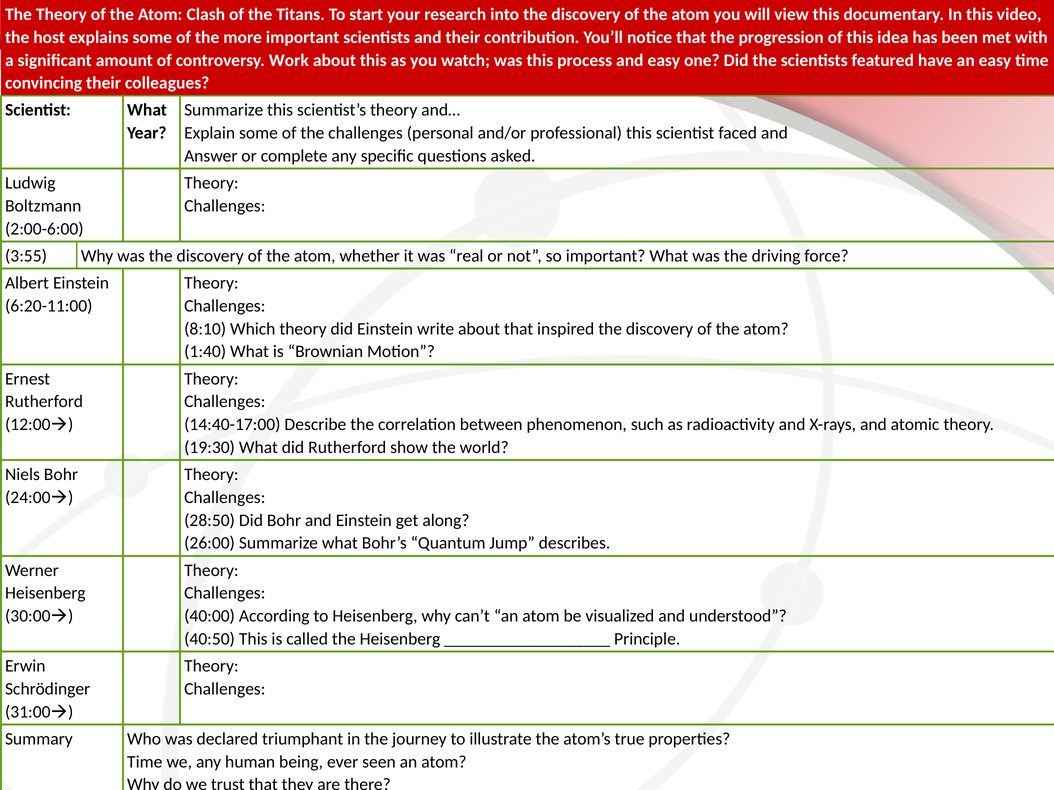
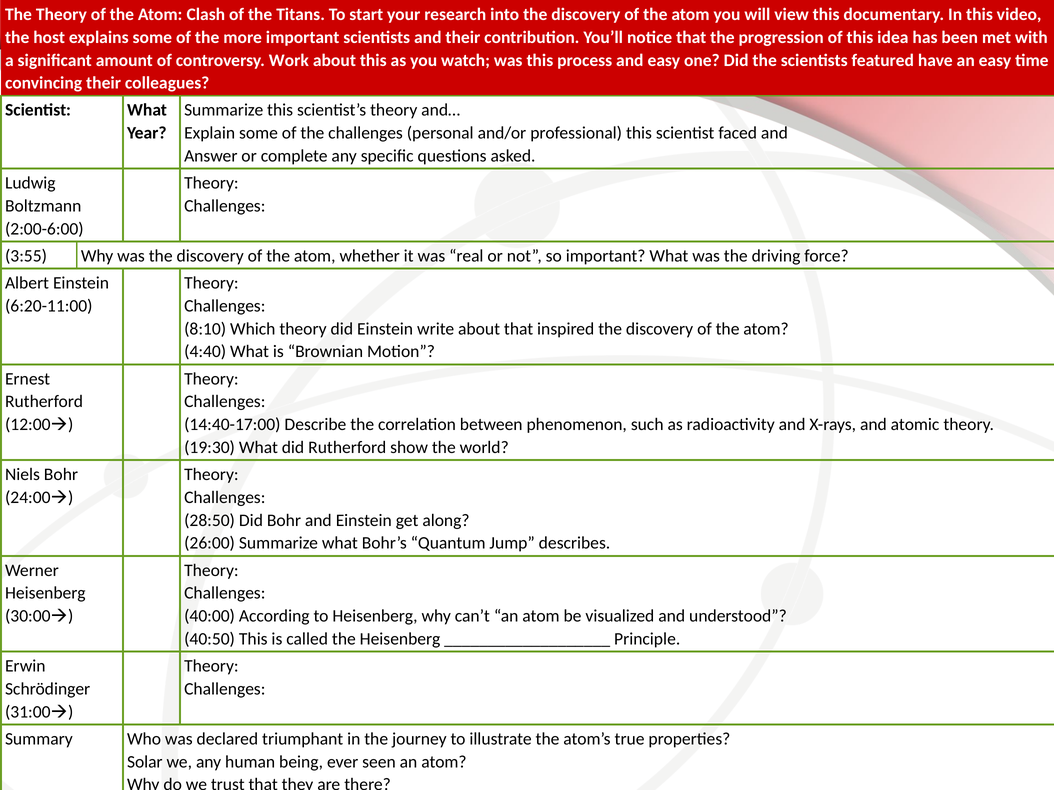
1:40: 1:40 -> 4:40
Time at (145, 762): Time -> Solar
